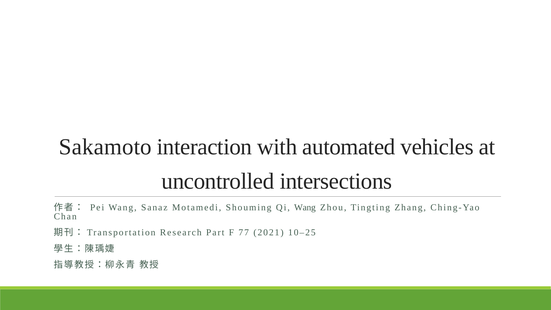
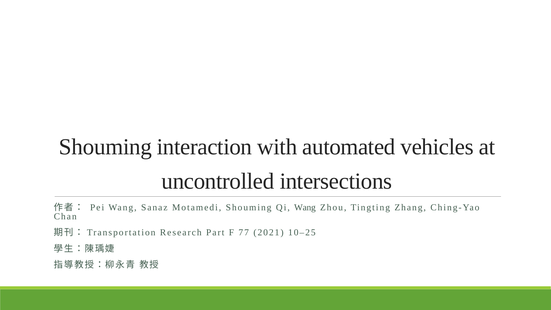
Sakamoto at (105, 147): Sakamoto -> Shouming
